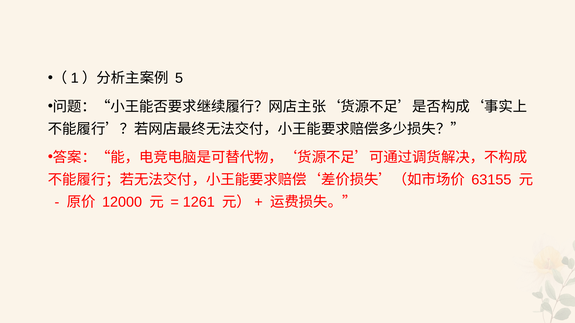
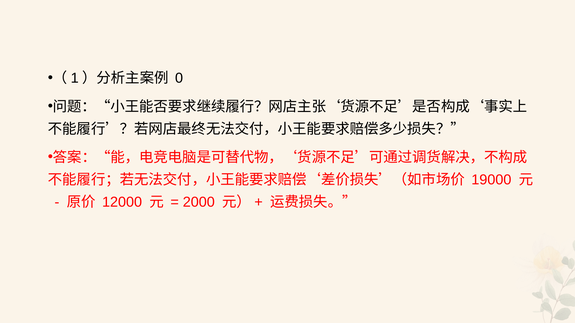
5: 5 -> 0
63155: 63155 -> 19000
1261: 1261 -> 2000
